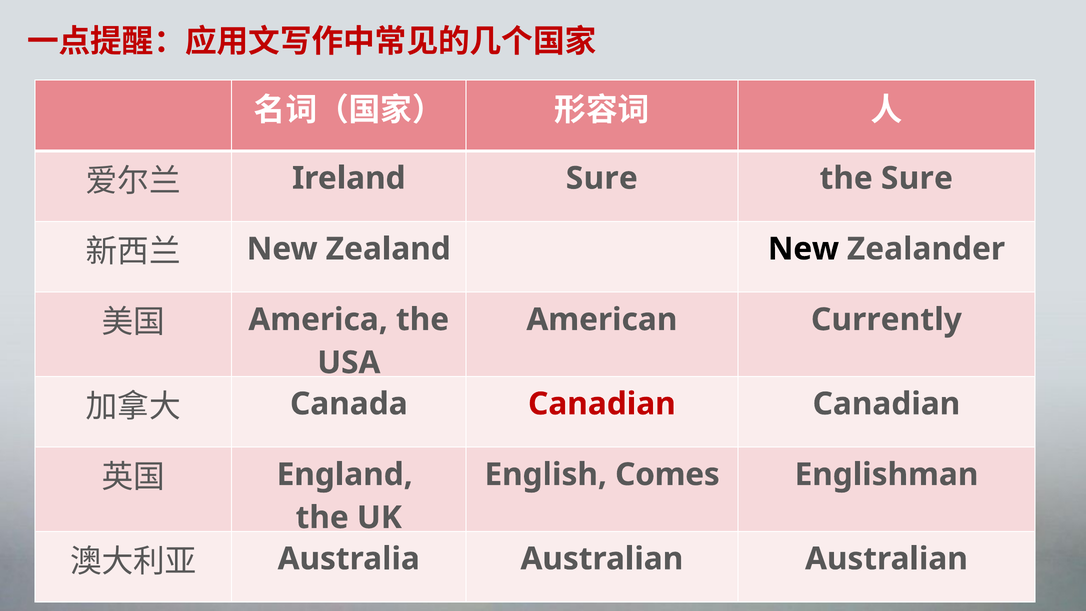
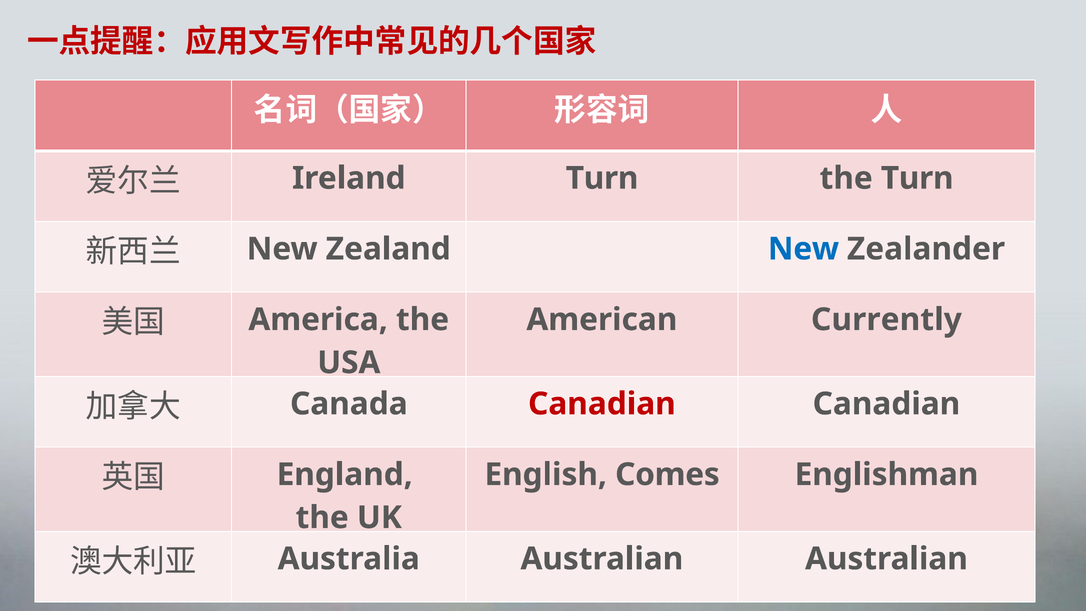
Ireland Sure: Sure -> Turn
the Sure: Sure -> Turn
New at (803, 249) colour: black -> blue
